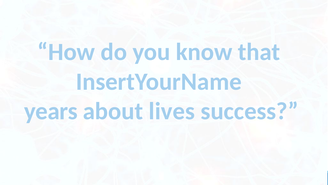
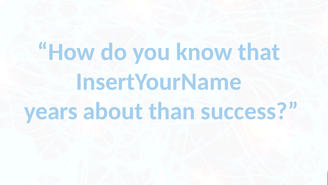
lives: lives -> than
